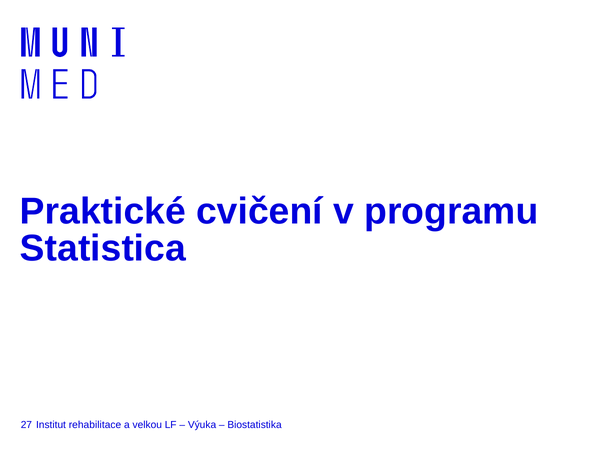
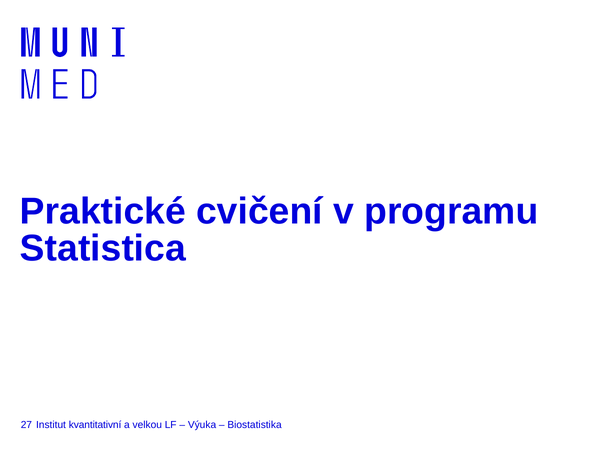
rehabilitace: rehabilitace -> kvantitativní
